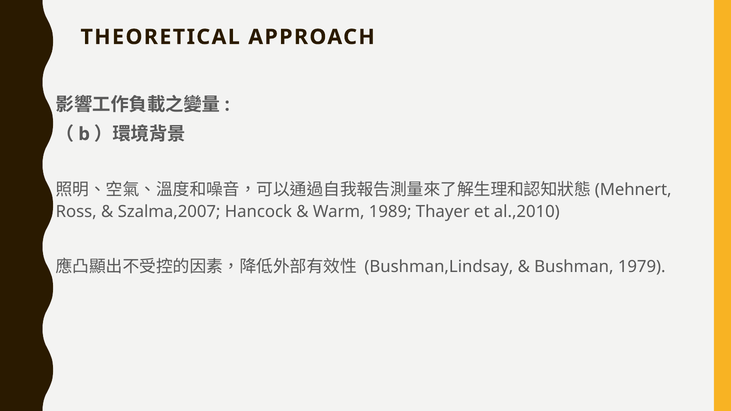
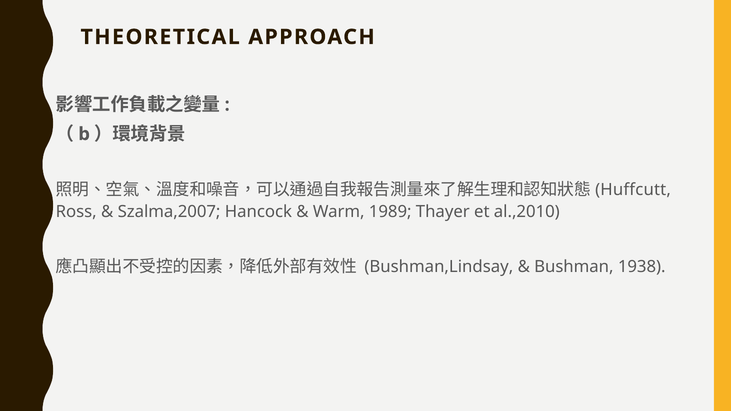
Mehnert: Mehnert -> Huffcutt
1979: 1979 -> 1938
